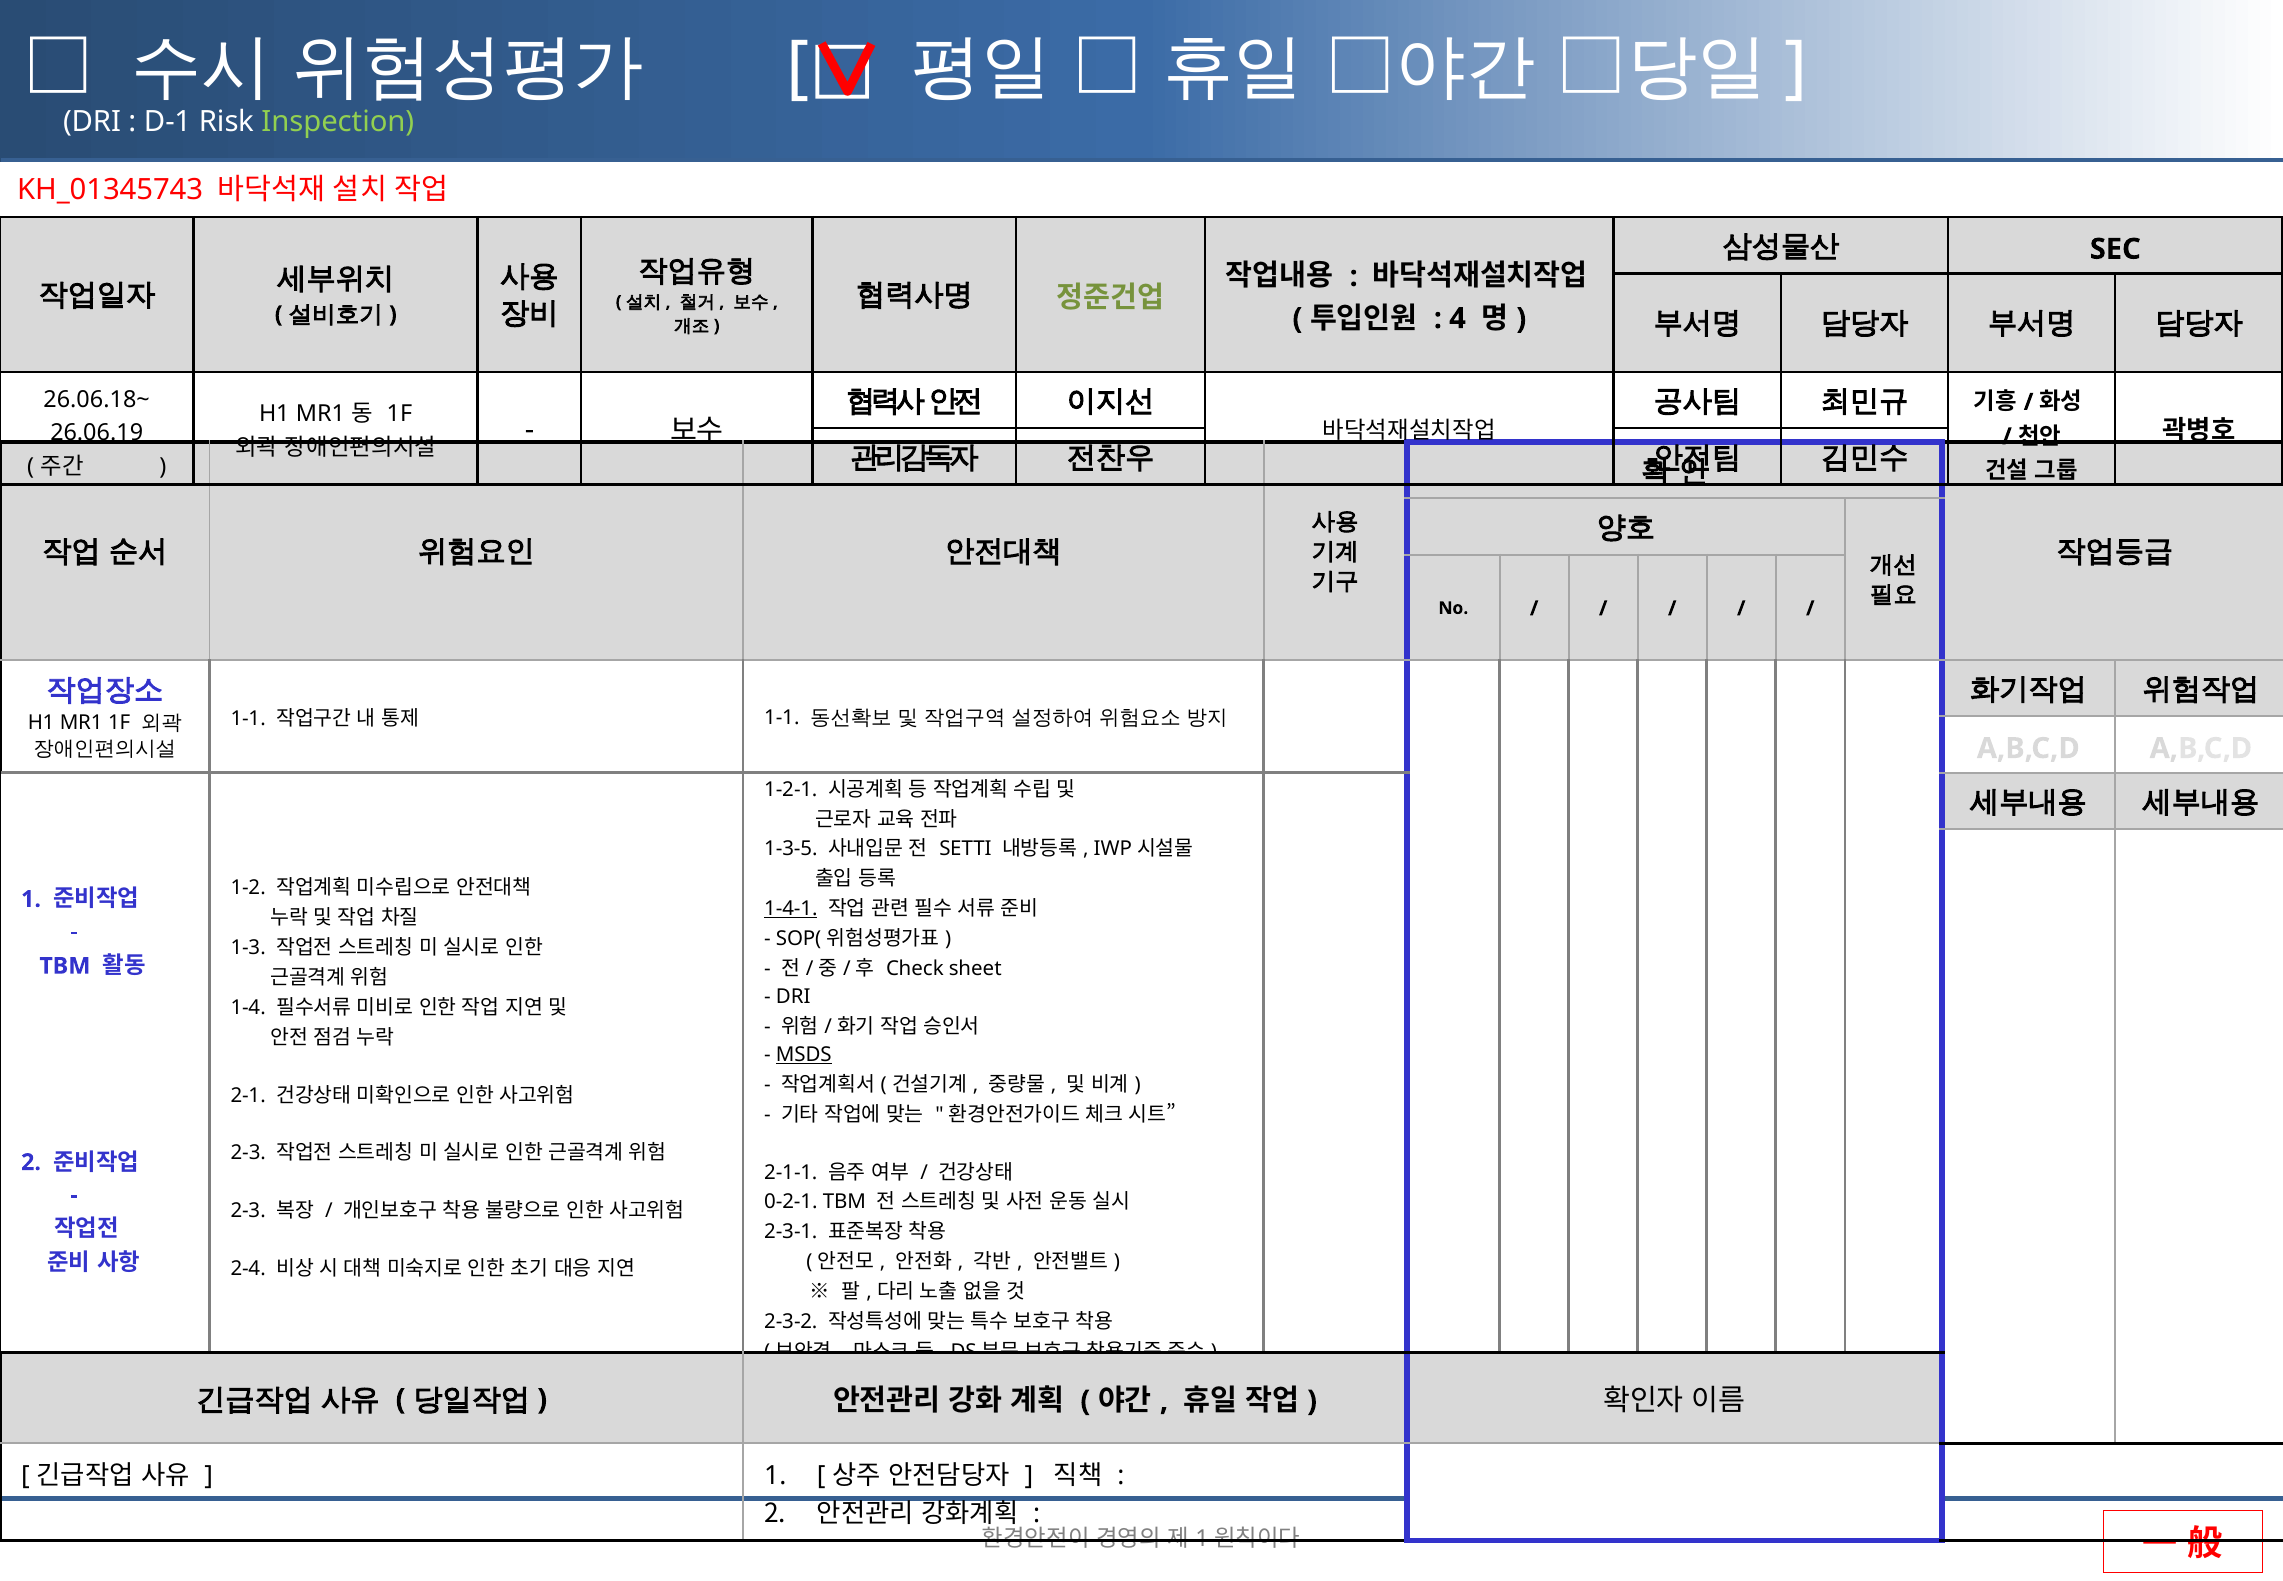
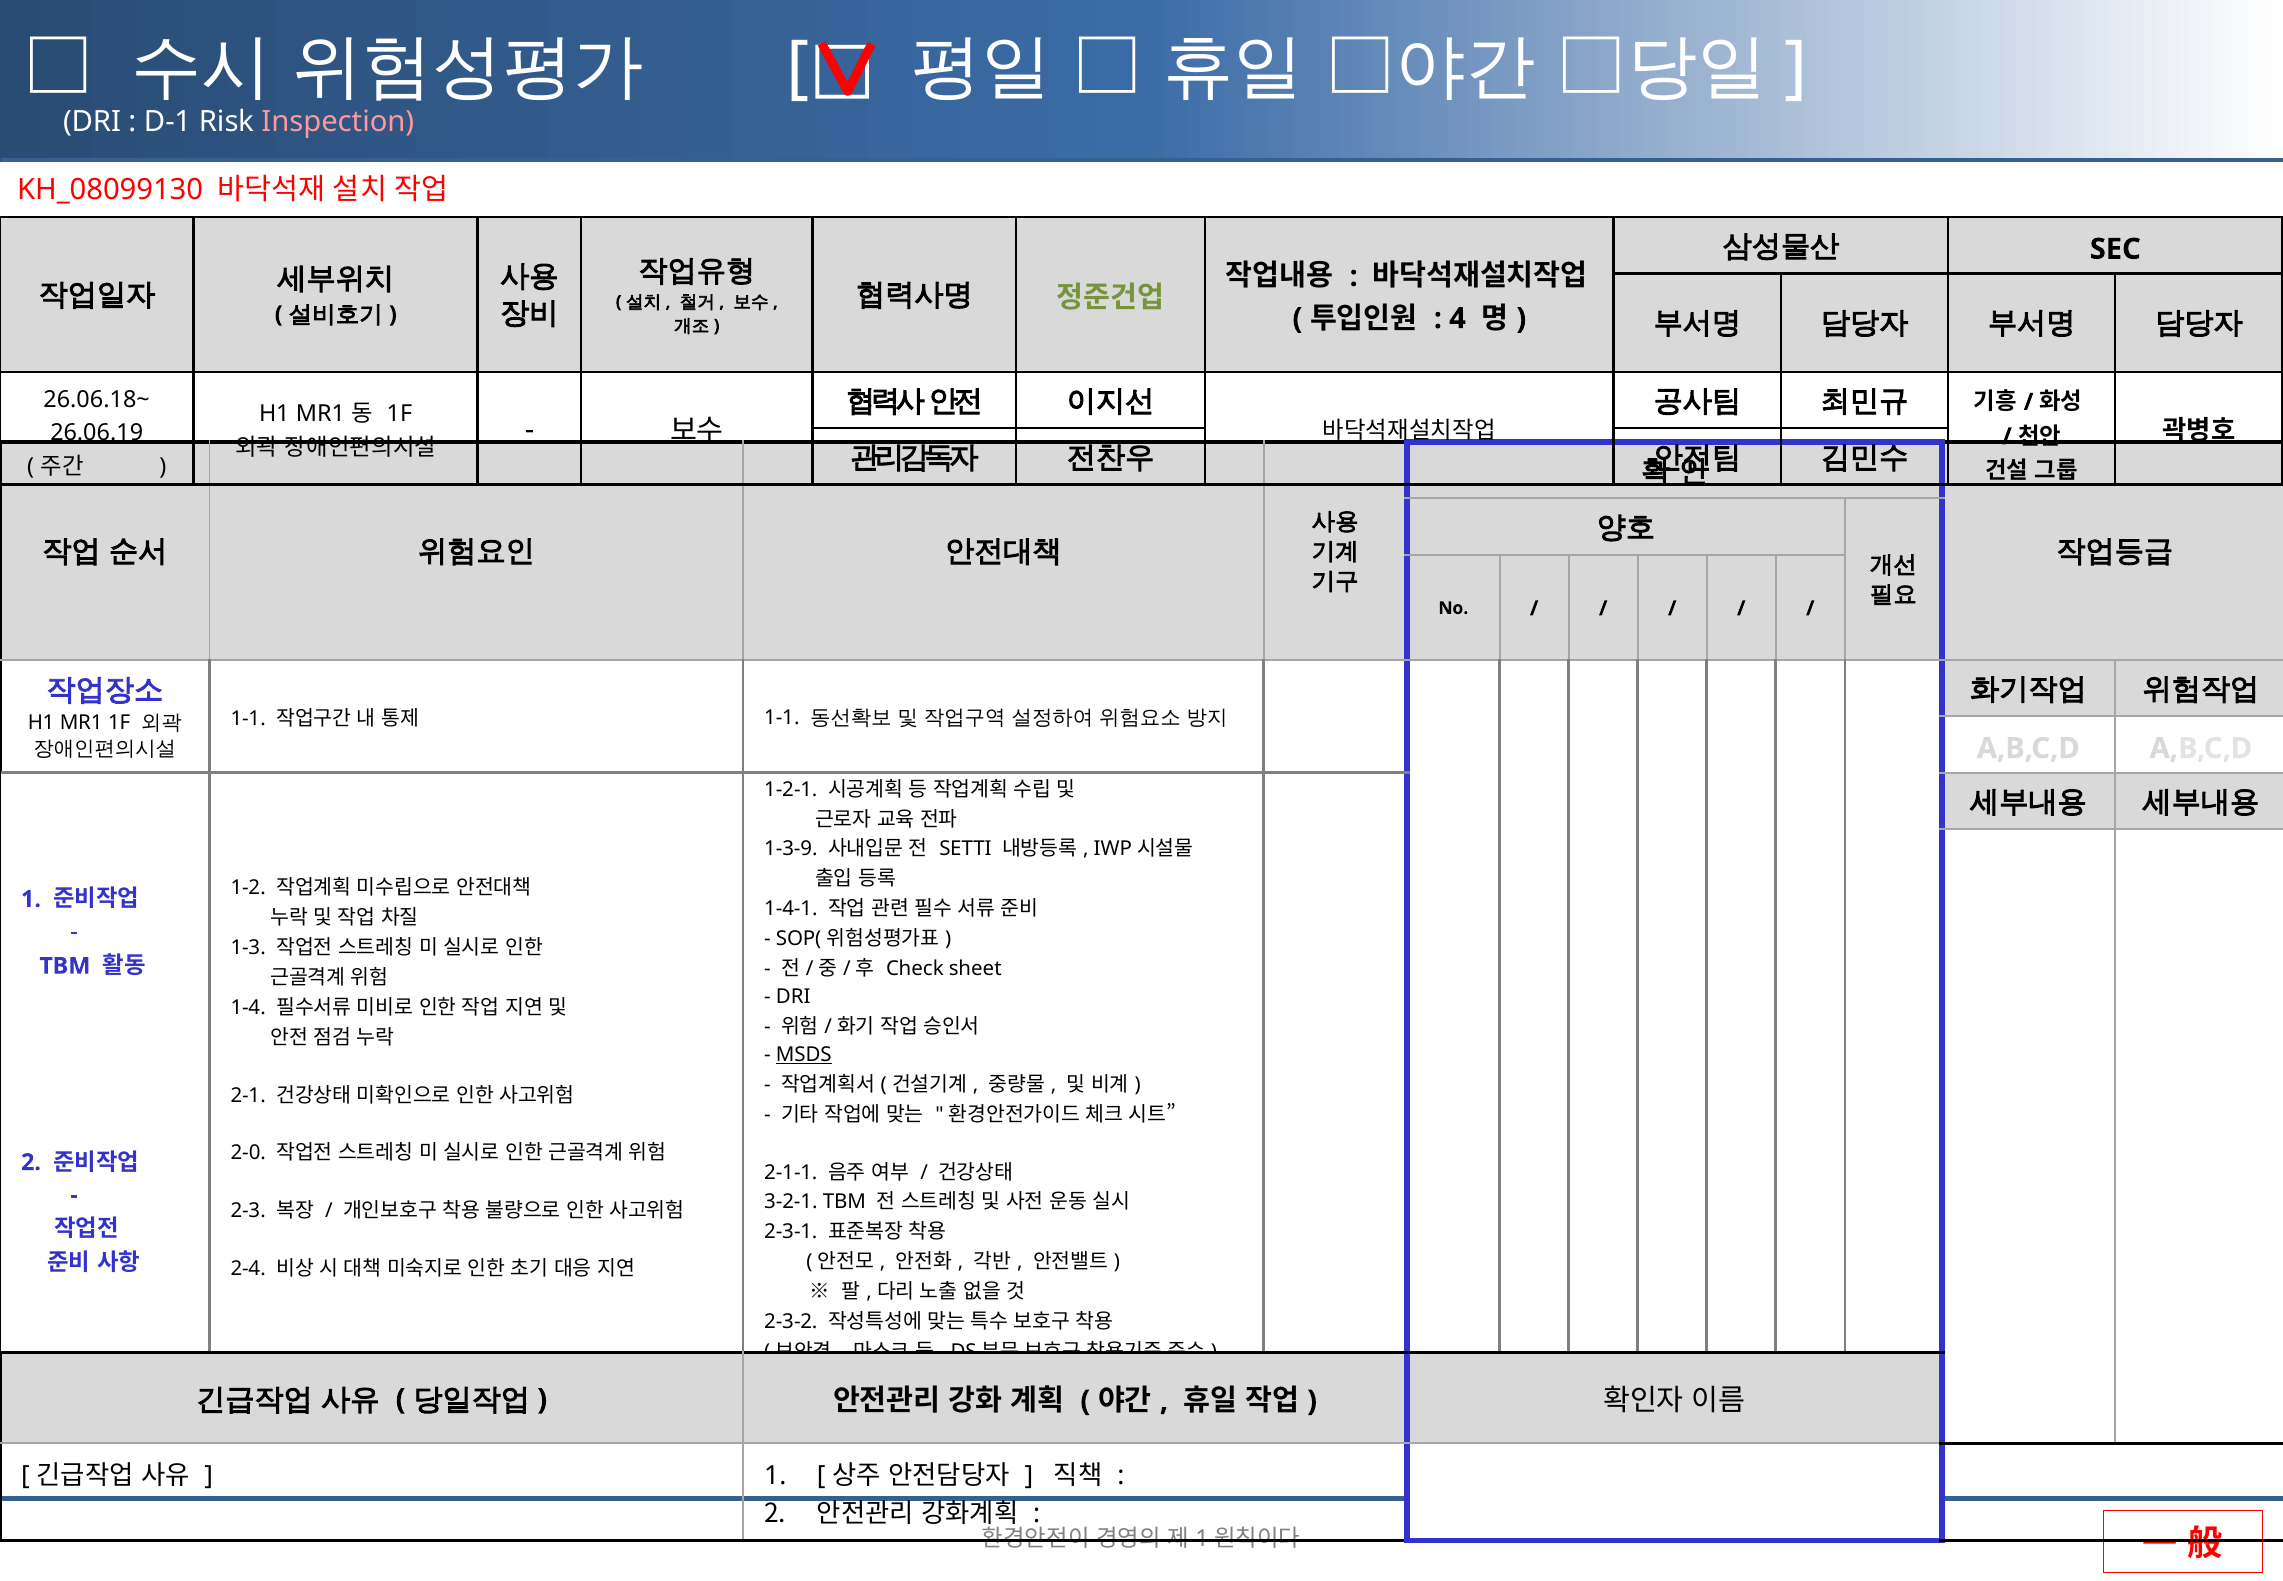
Inspection colour: light green -> pink
KH_01345743: KH_01345743 -> KH_08099130
1-3-5: 1-3-5 -> 1-3-9
1-4-1 underline: present -> none
2-3 at (248, 1153): 2-3 -> 2-0
0-2-1: 0-2-1 -> 3-2-1
